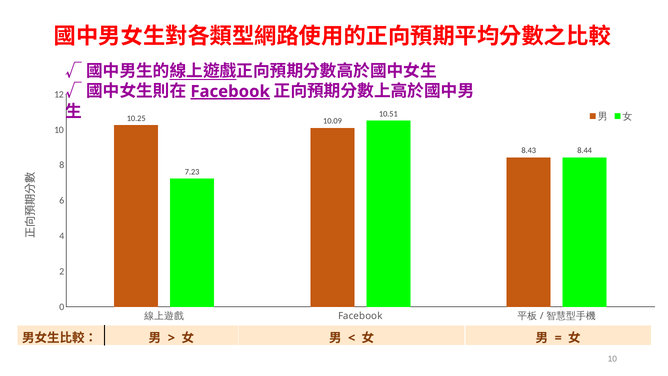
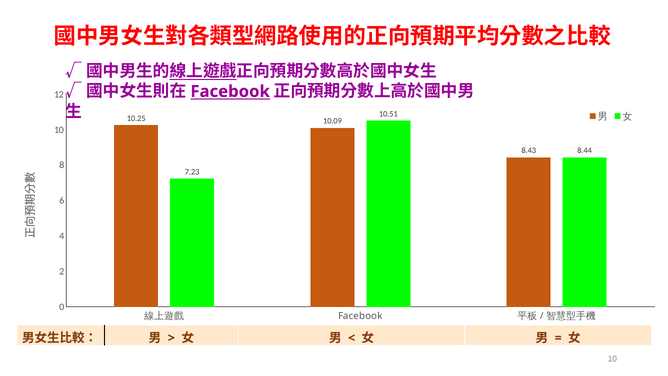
Facebook at (230, 91) underline: present -> none
